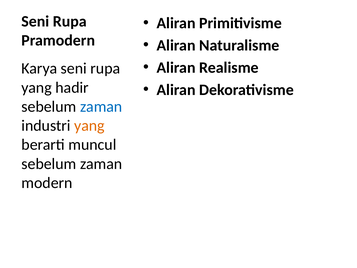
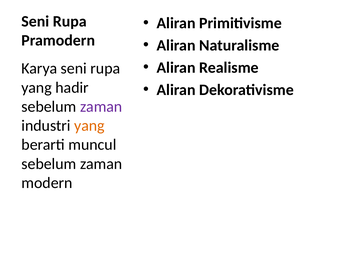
zaman at (101, 107) colour: blue -> purple
